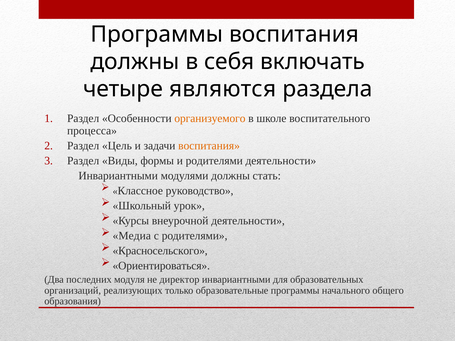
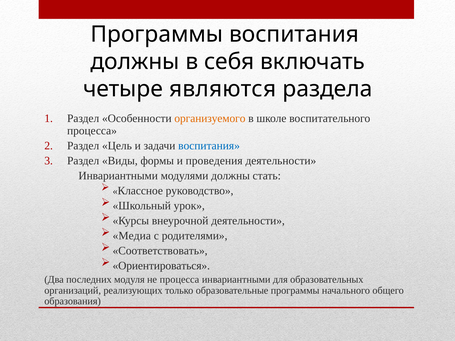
воспитания at (209, 146) colour: orange -> blue
и родителями: родителями -> проведения
Красносельского: Красносельского -> Соответствовать
не директор: директор -> процесса
